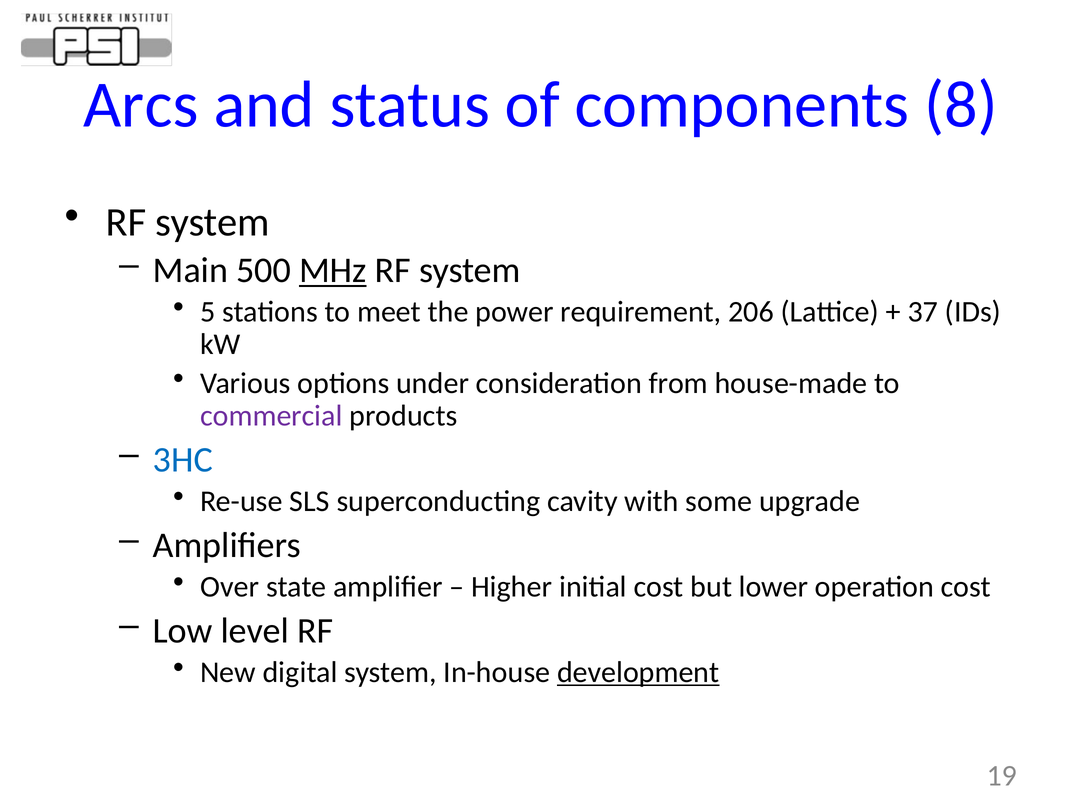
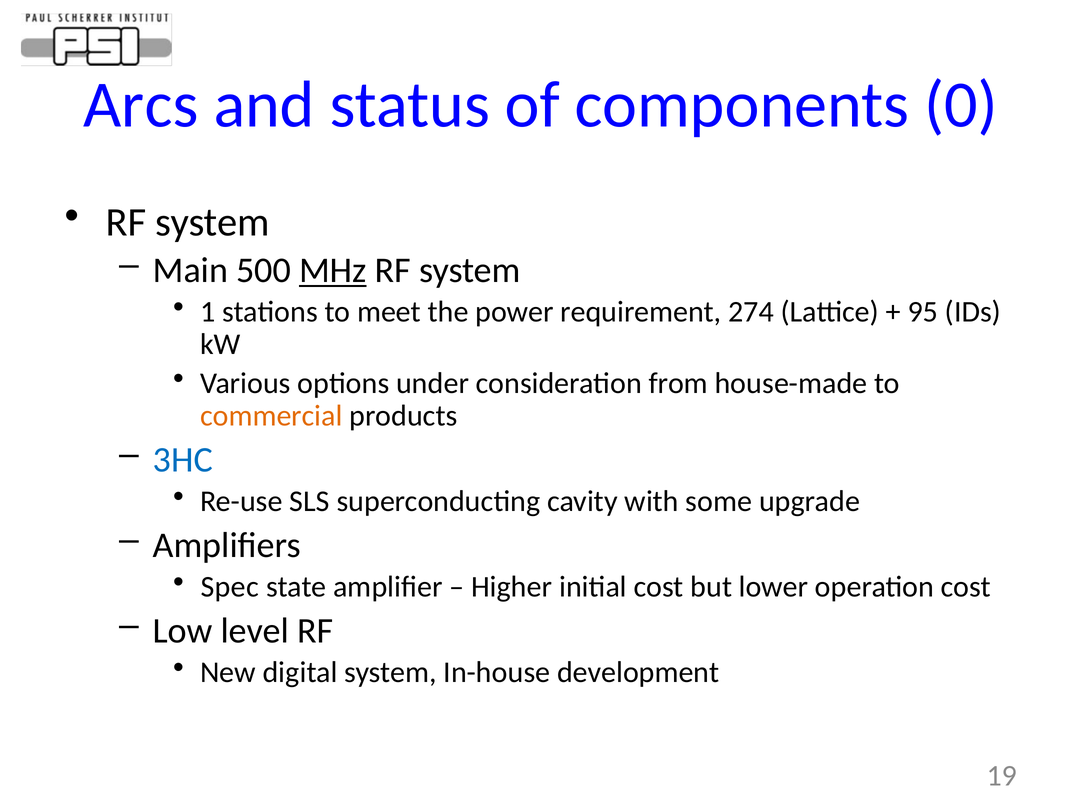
8: 8 -> 0
5: 5 -> 1
206: 206 -> 274
37: 37 -> 95
commercial colour: purple -> orange
Over: Over -> Spec
development underline: present -> none
